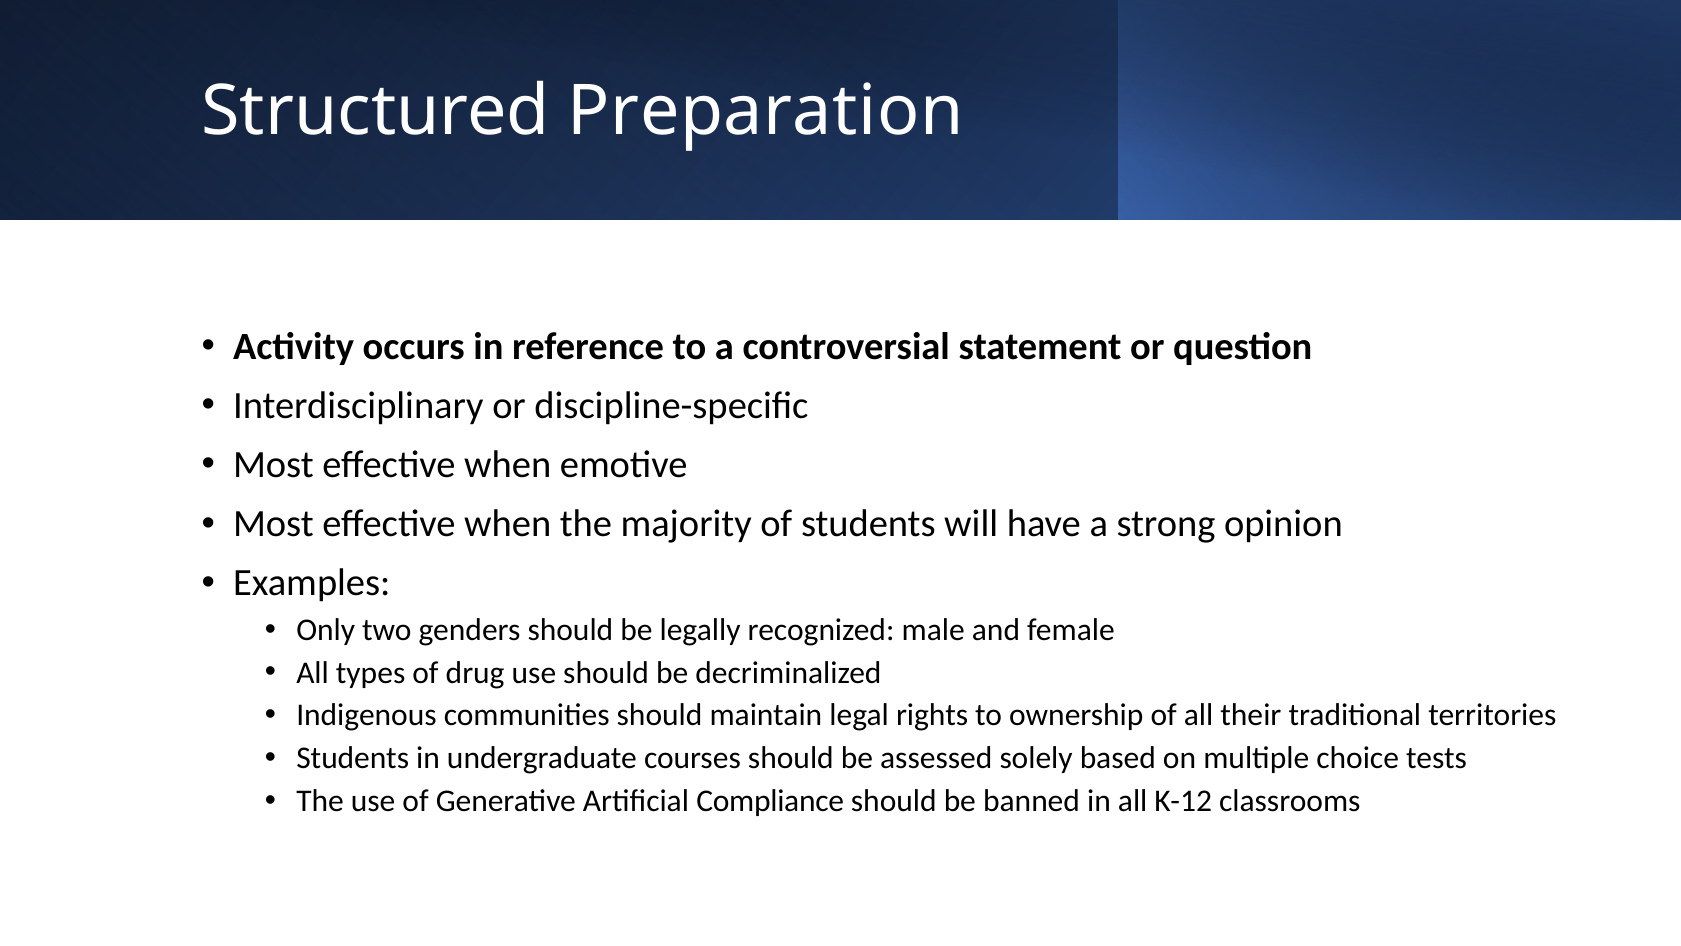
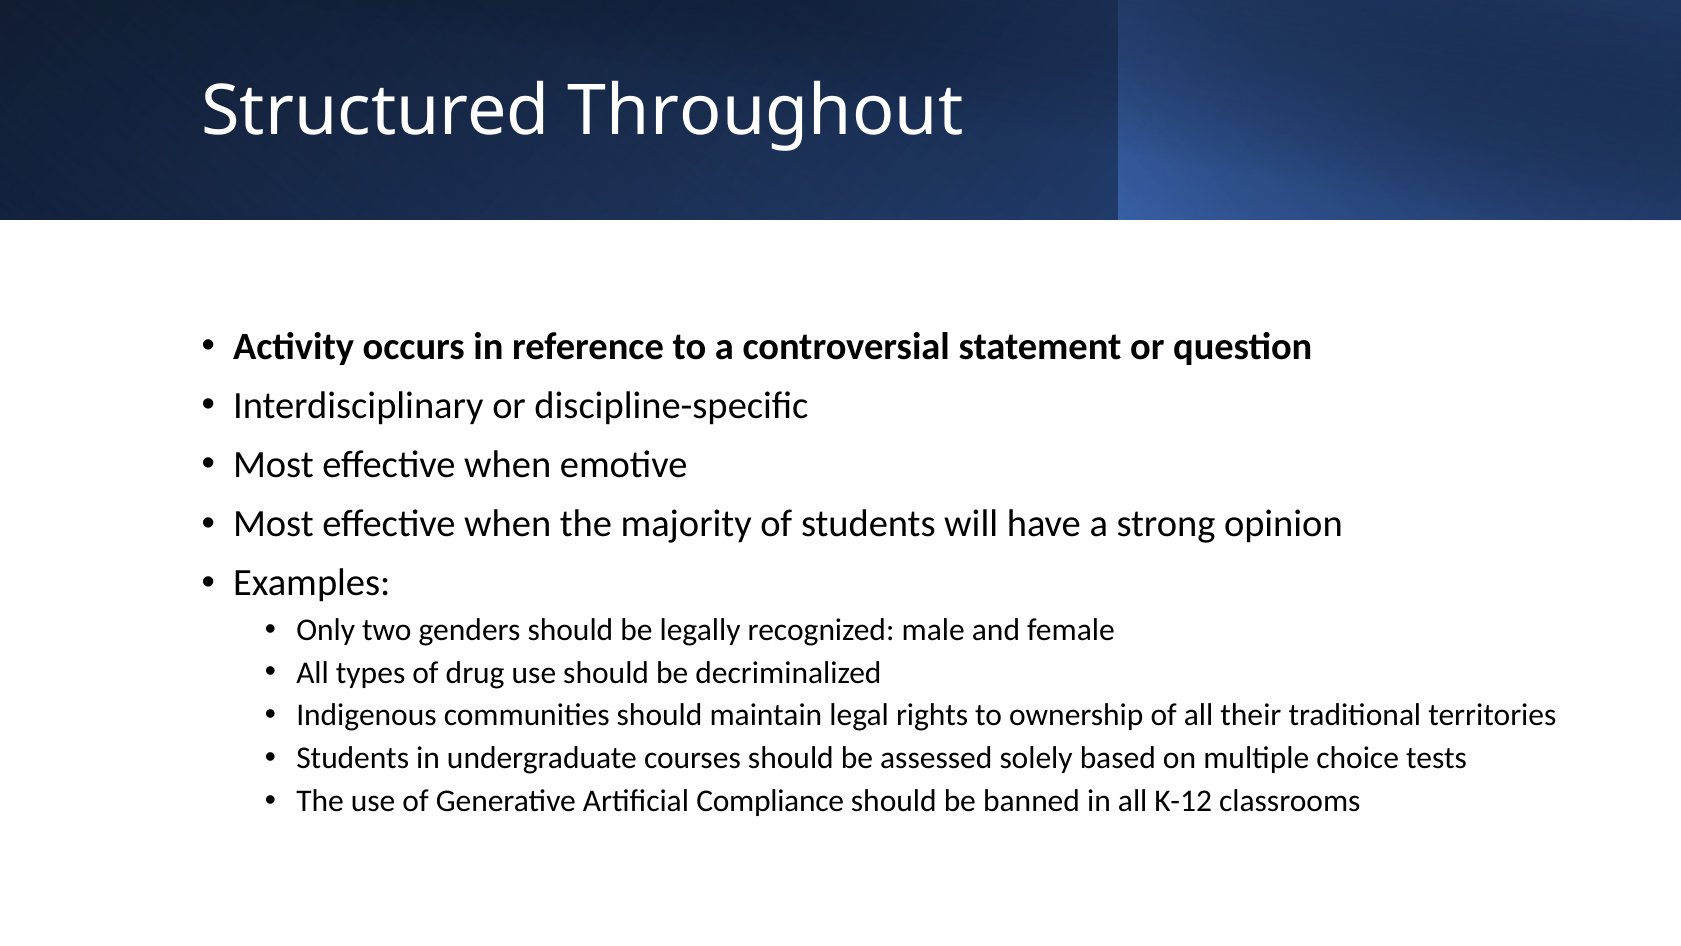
Preparation: Preparation -> Throughout
